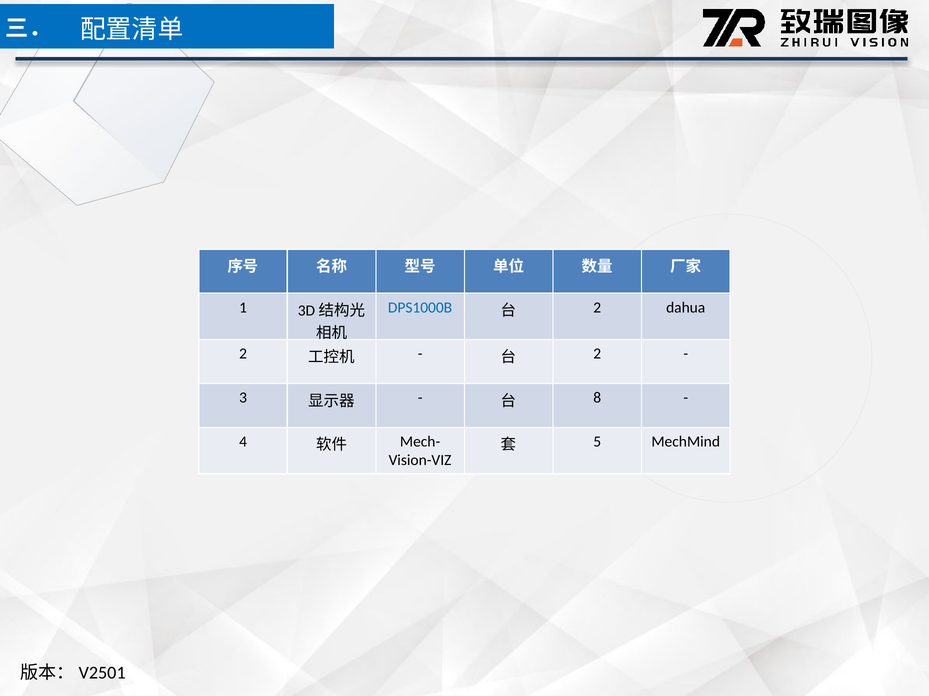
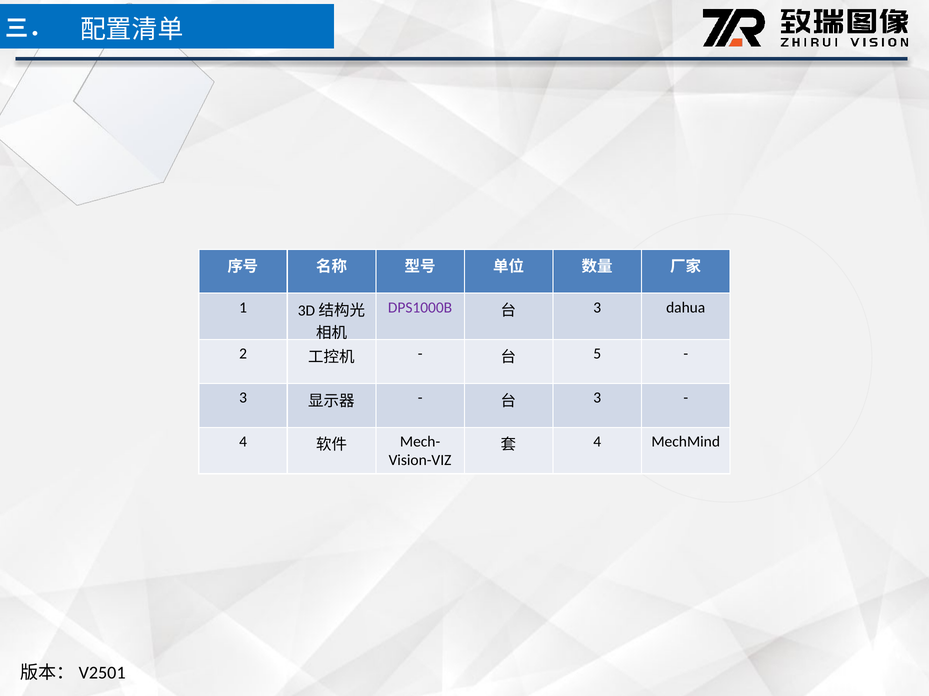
DPS1000B colour: blue -> purple
2 at (597, 308): 2 -> 3
2 at (597, 354): 2 -> 5
8 at (597, 398): 8 -> 3
5 at (597, 442): 5 -> 4
